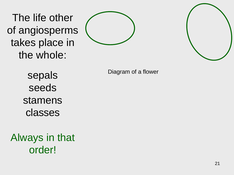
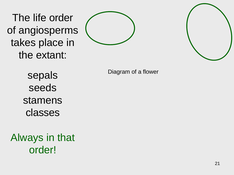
life other: other -> order
whole: whole -> extant
